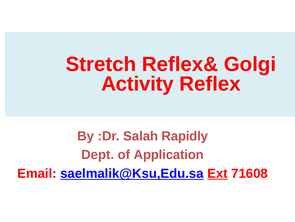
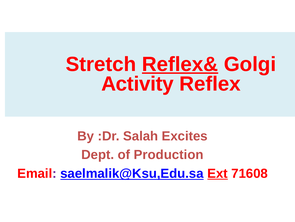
Reflex& underline: none -> present
Rapidly: Rapidly -> Excites
Application: Application -> Production
